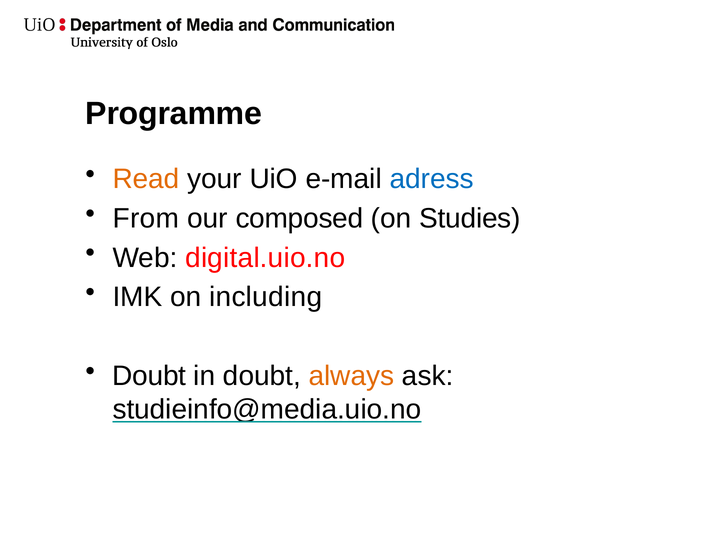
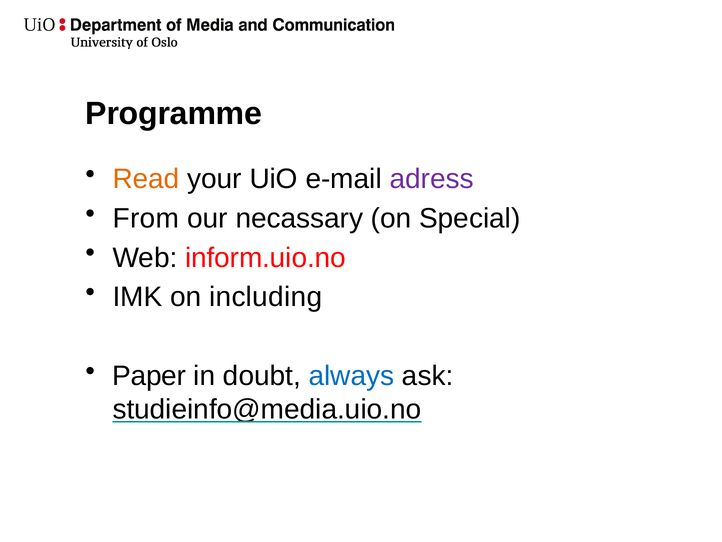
adress colour: blue -> purple
composed: composed -> necassary
Studies: Studies -> Special
digital.uio.no: digital.uio.no -> inform.uio.no
Doubt at (149, 376): Doubt -> Paper
always colour: orange -> blue
